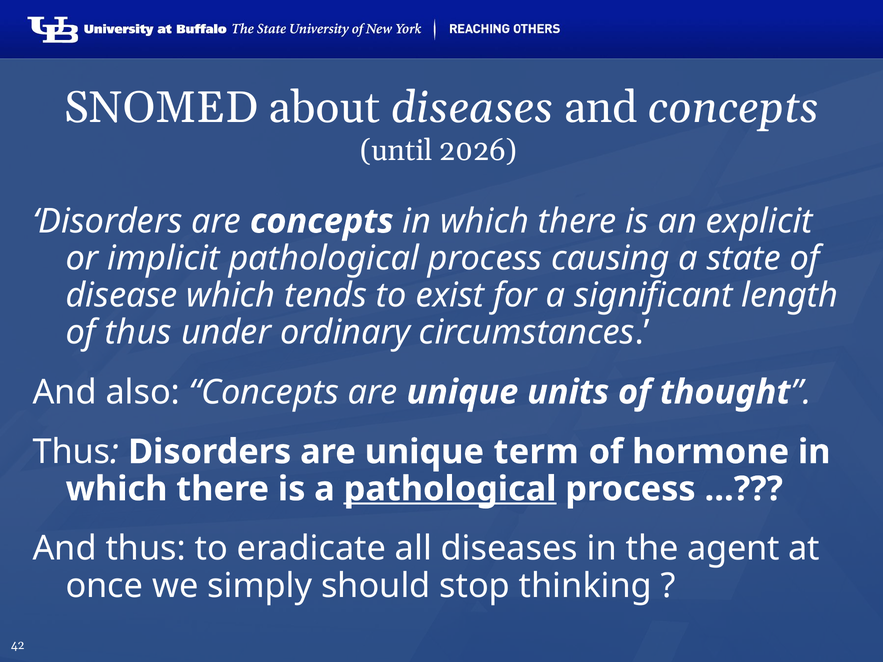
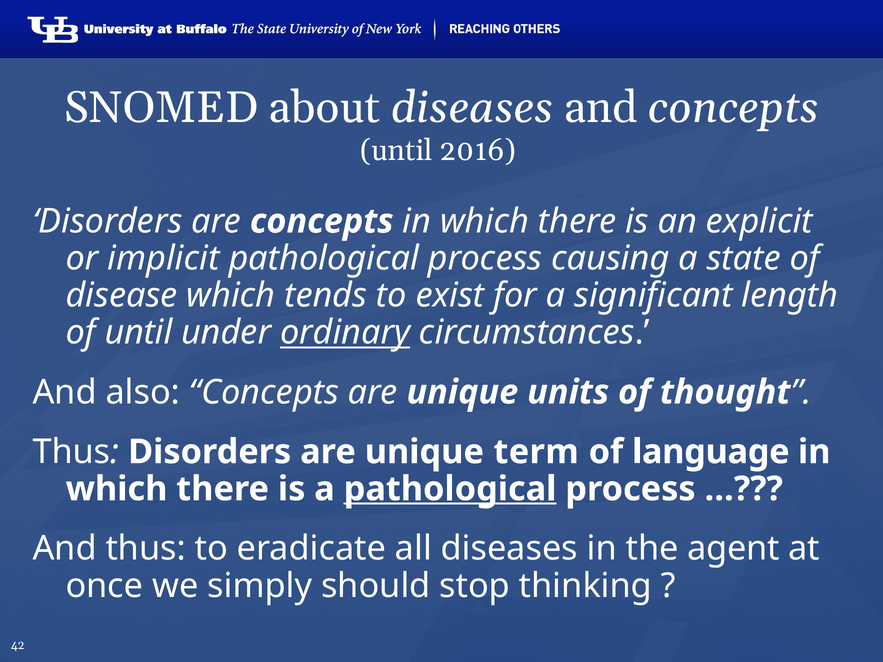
2026: 2026 -> 2016
of thus: thus -> until
ordinary underline: none -> present
hormone: hormone -> language
